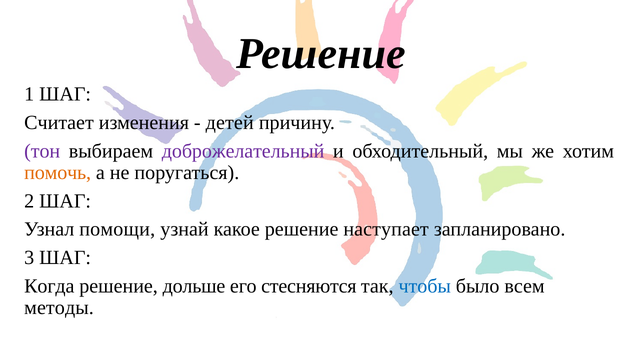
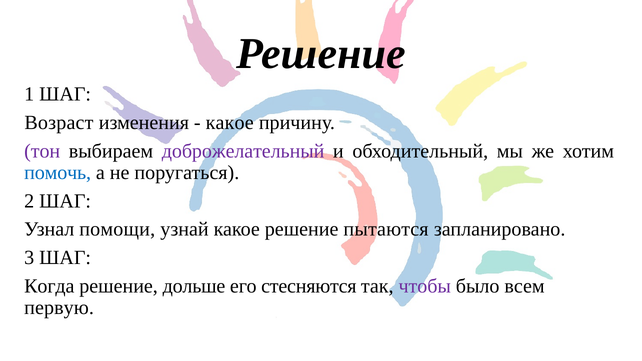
Считает: Считает -> Возраст
детей at (230, 123): детей -> какое
помочь colour: orange -> blue
наступает: наступает -> пытаются
чтобы colour: blue -> purple
методы: методы -> первую
